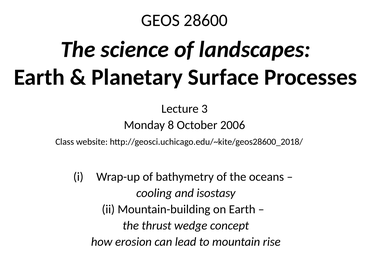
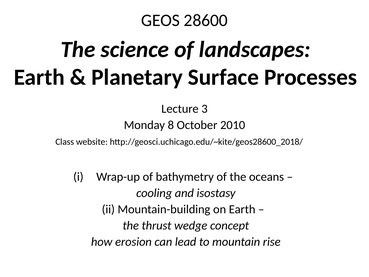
2006: 2006 -> 2010
